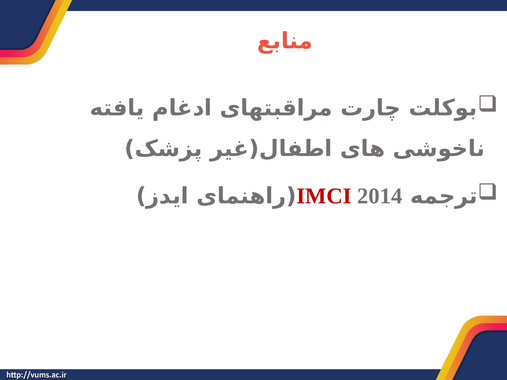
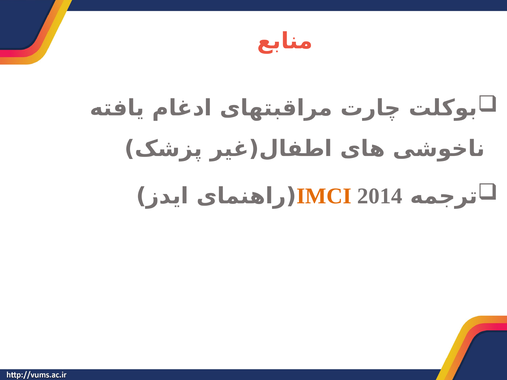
IMCI colour: red -> orange
